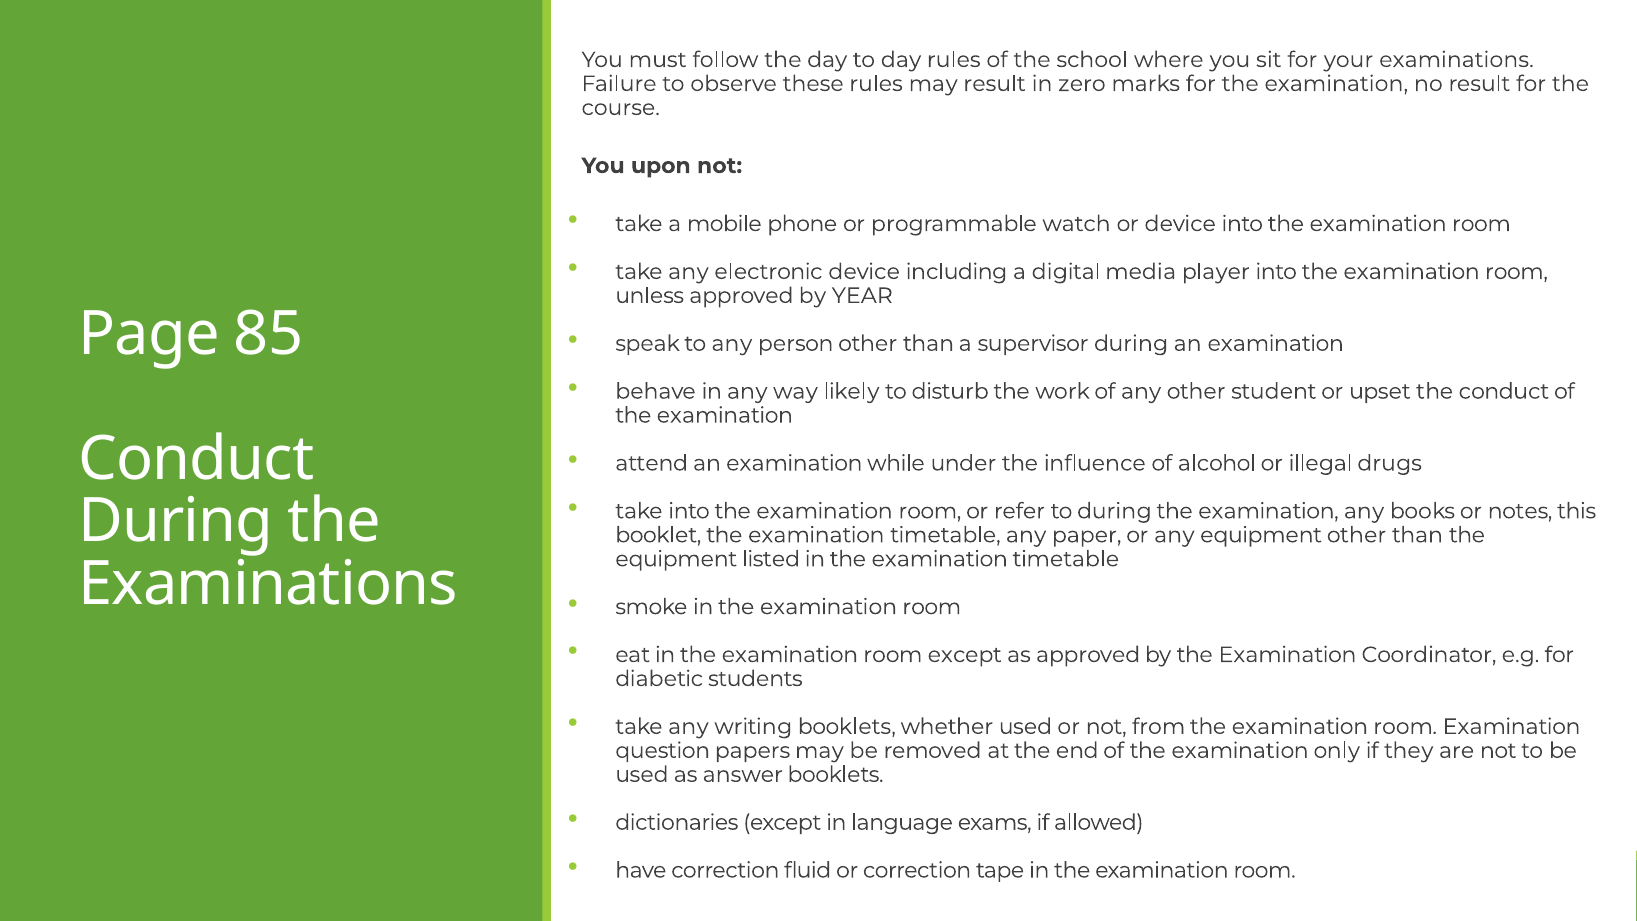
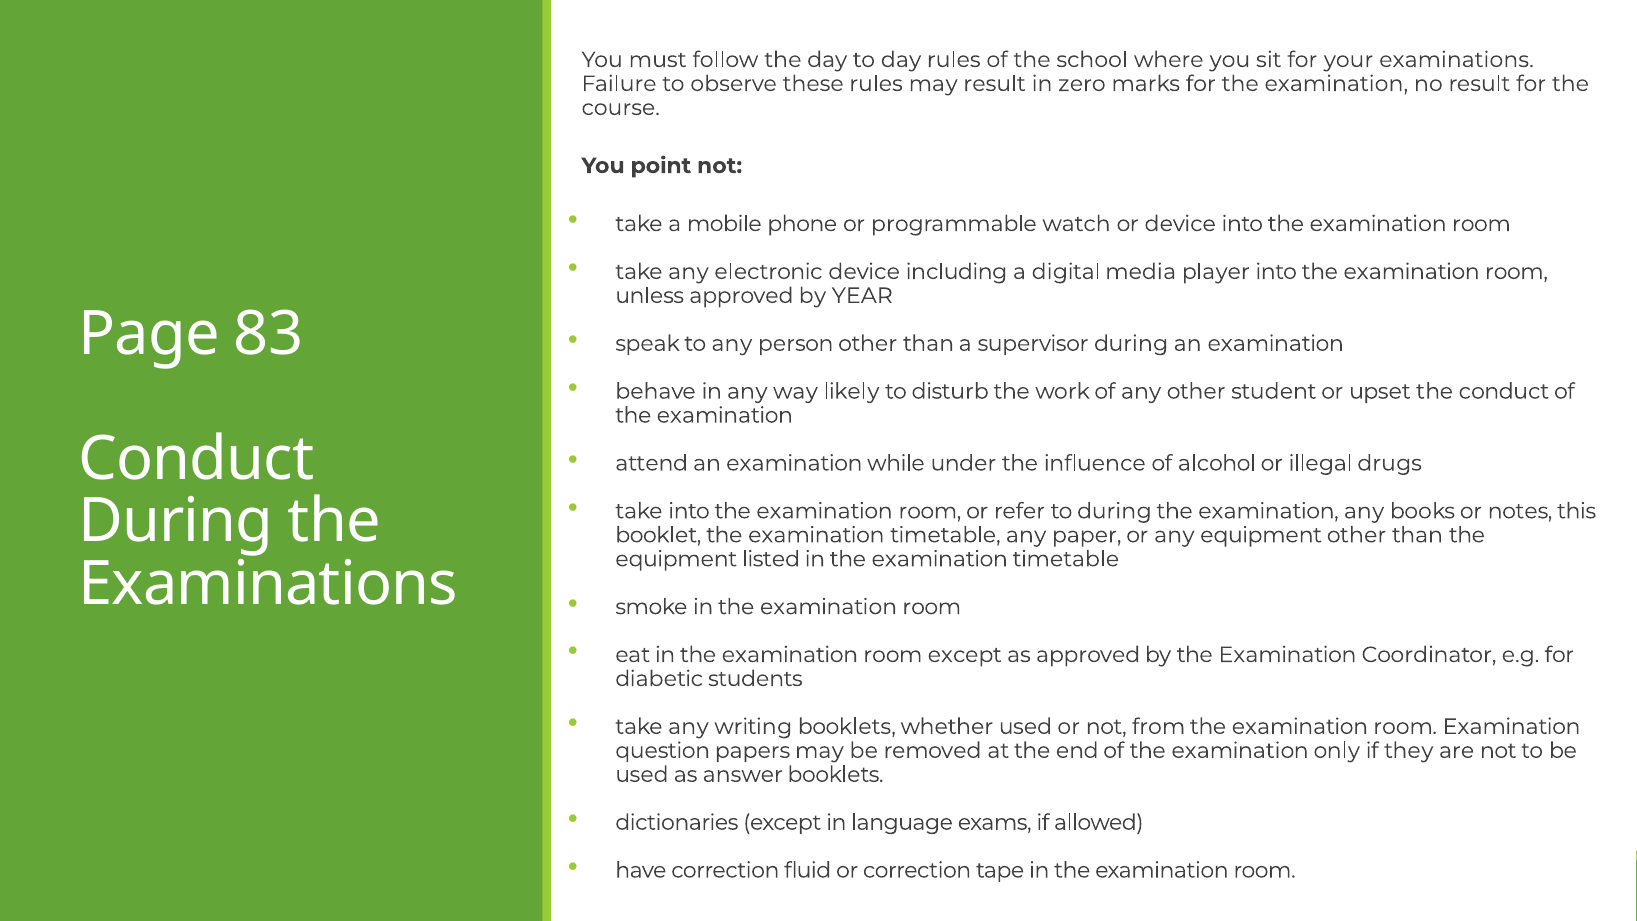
upon: upon -> point
85: 85 -> 83
